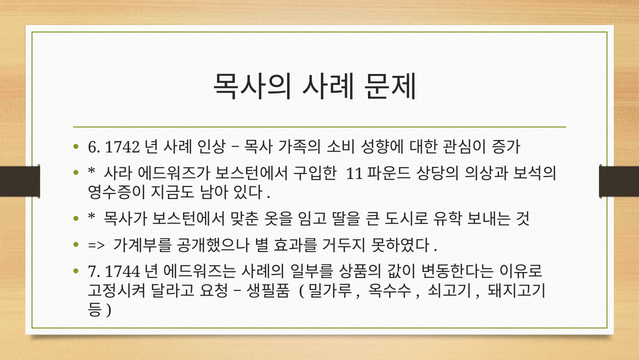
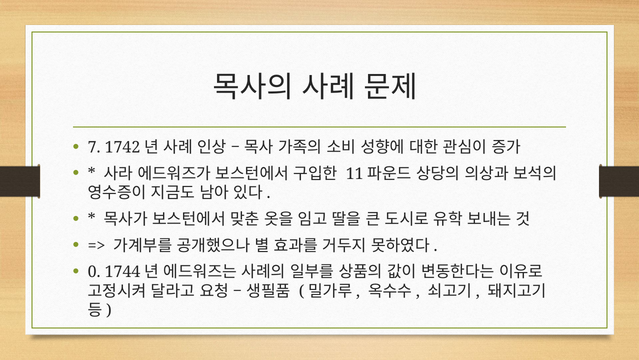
6: 6 -> 7
7: 7 -> 0
